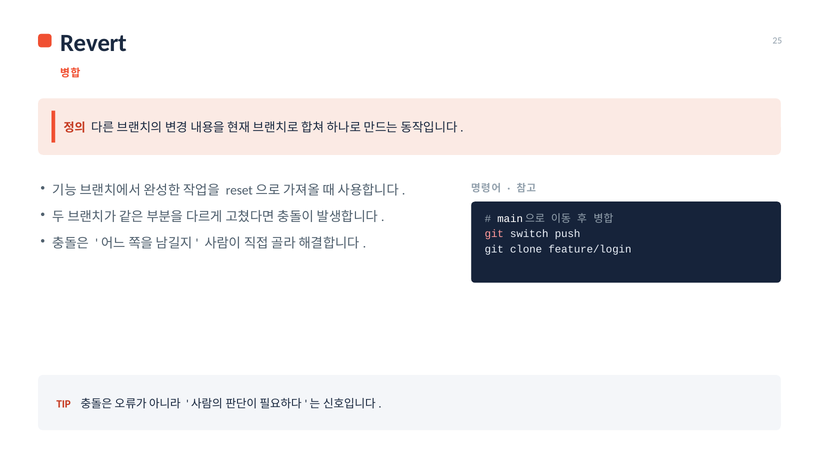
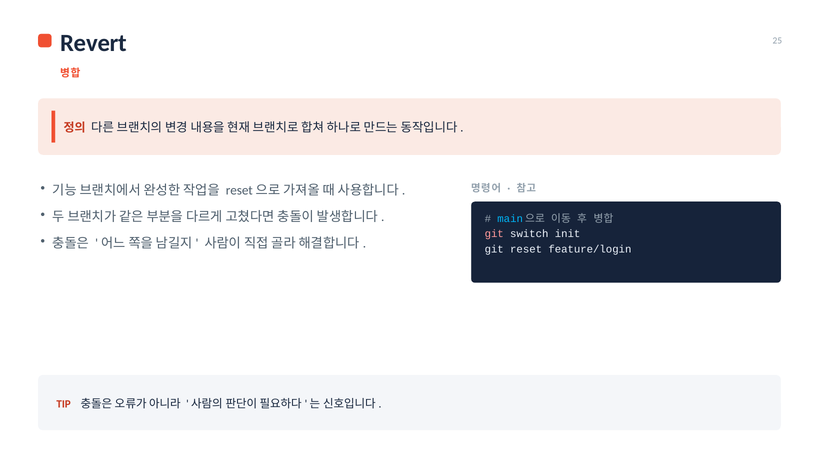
main colour: white -> light blue
push: push -> init
git clone: clone -> reset
